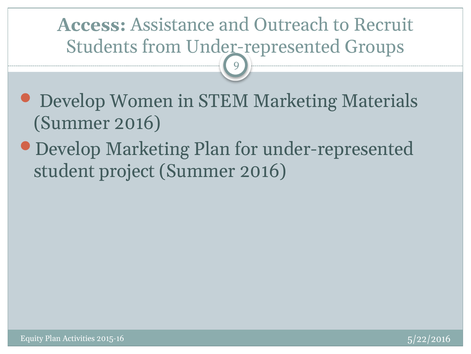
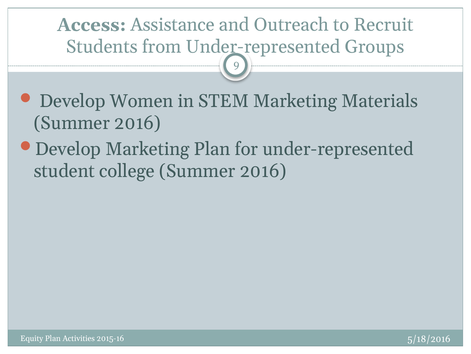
project: project -> college
5/22/2016: 5/22/2016 -> 5/18/2016
